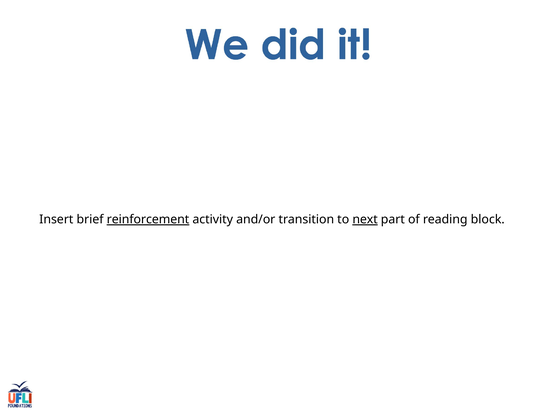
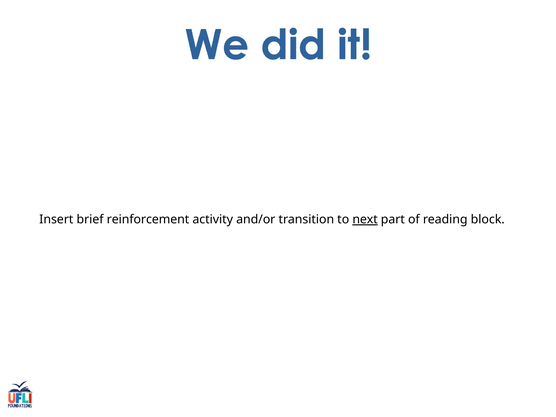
reinforcement underline: present -> none
